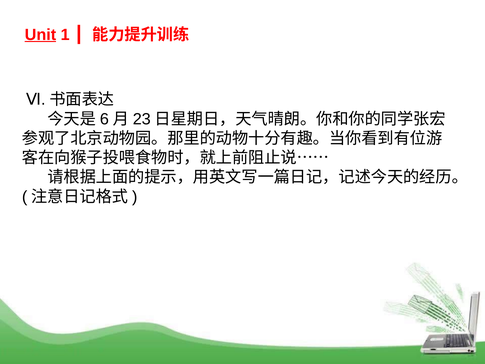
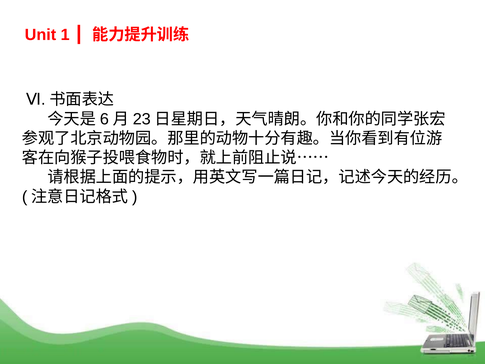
Unit underline: present -> none
